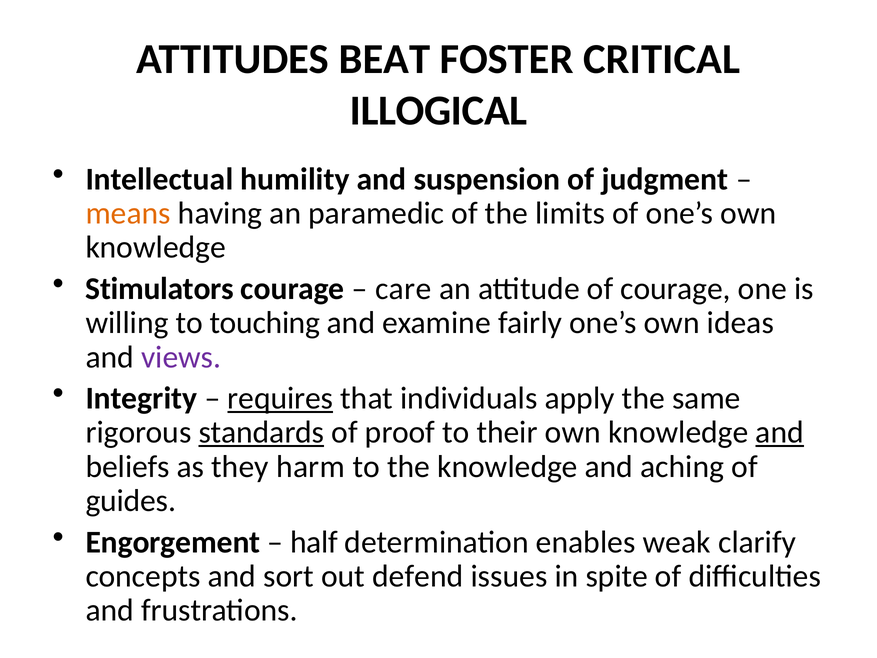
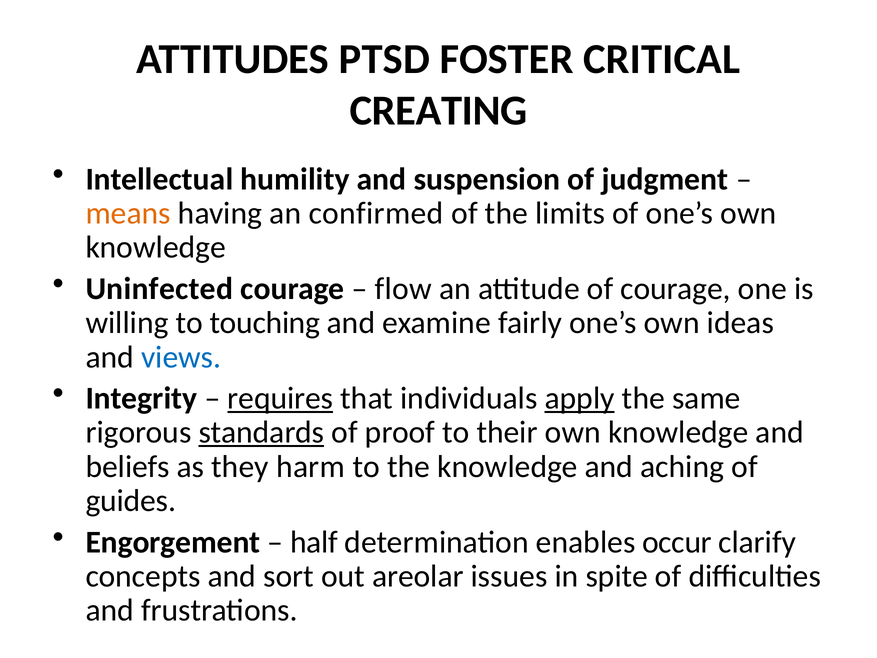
BEAT: BEAT -> PTSD
ILLOGICAL: ILLOGICAL -> CREATING
paramedic: paramedic -> confirmed
Stimulators: Stimulators -> Uninfected
care: care -> flow
views colour: purple -> blue
apply underline: none -> present
and at (780, 432) underline: present -> none
weak: weak -> occur
defend: defend -> areolar
